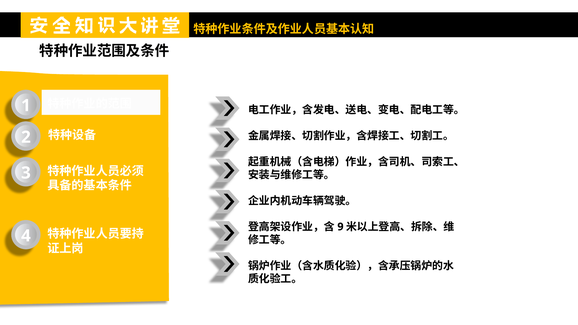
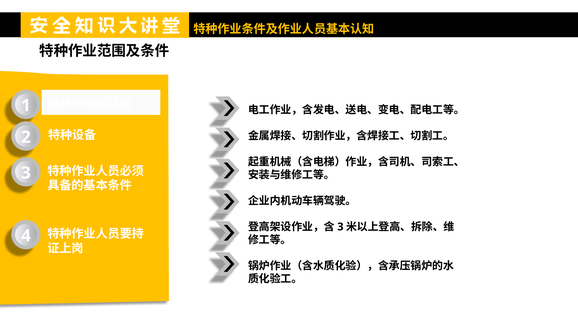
9 at (340, 227): 9 -> 3
